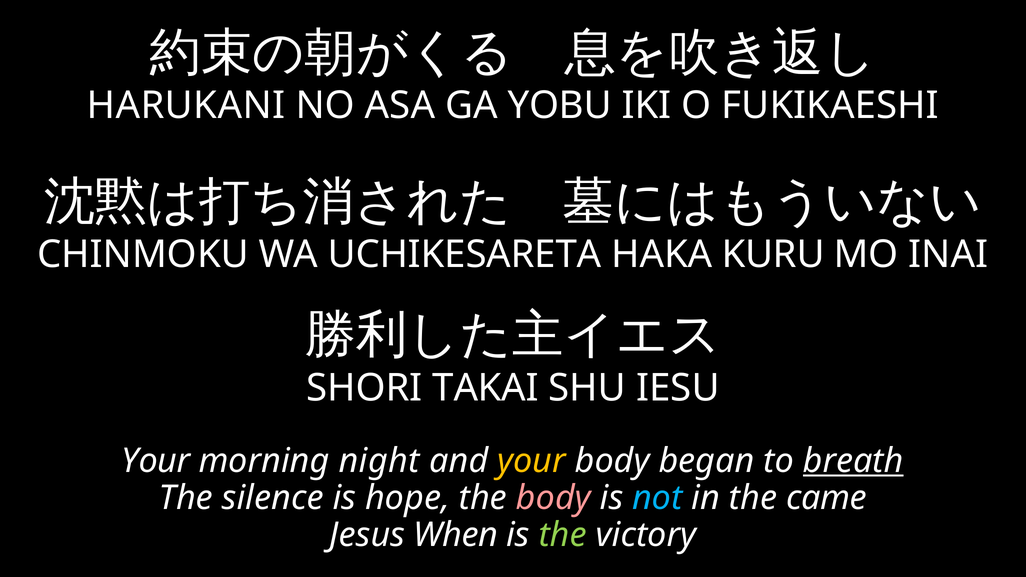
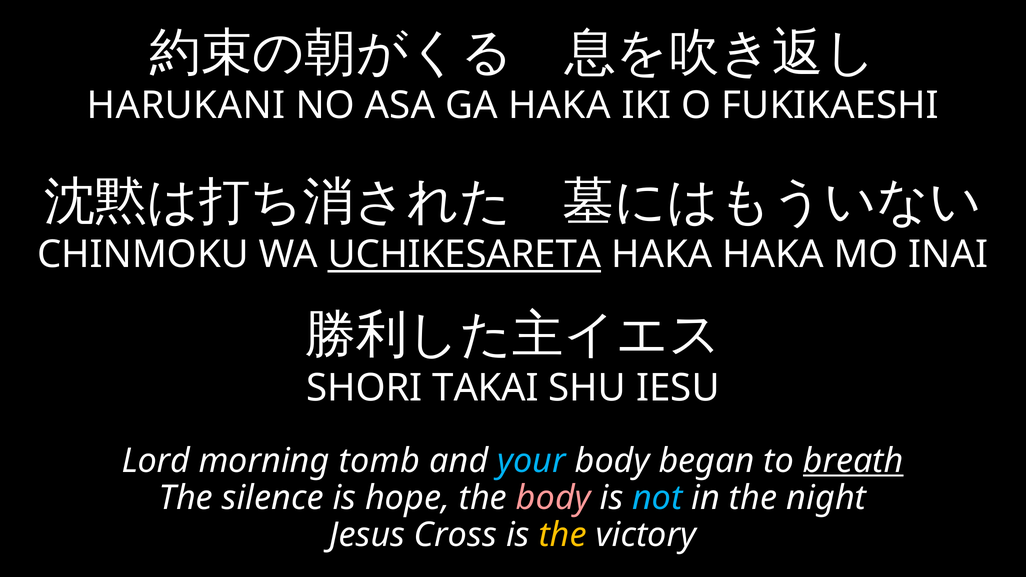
GA YOBU: YOBU -> HAKA
UCHIKESARETA underline: none -> present
HAKA KURU: KURU -> HAKA
Your at (156, 461): Your -> Lord
night: night -> tomb
your at (532, 461) colour: yellow -> light blue
came: came -> night
When: When -> Cross
the at (563, 535) colour: light green -> yellow
